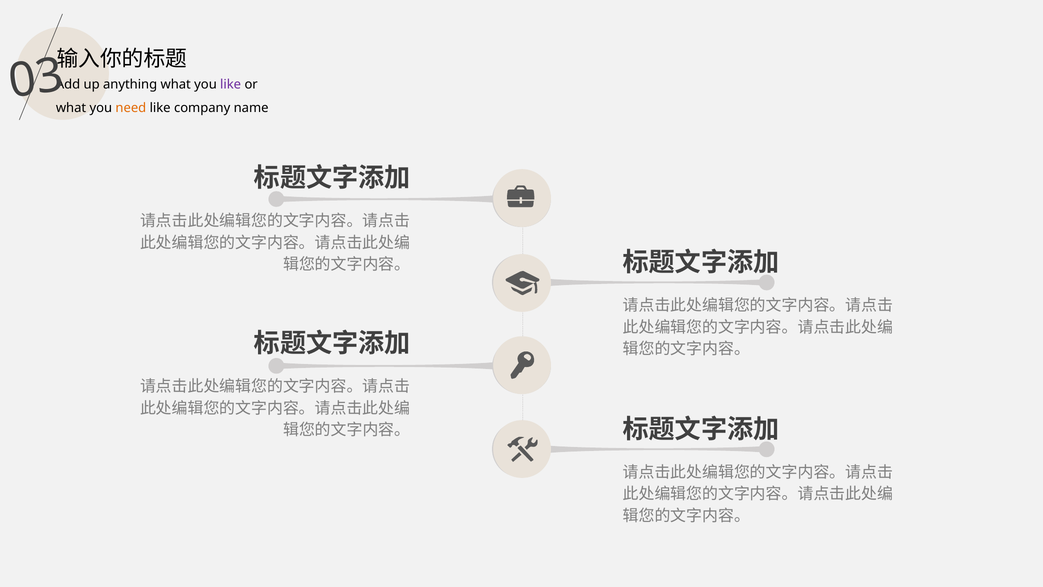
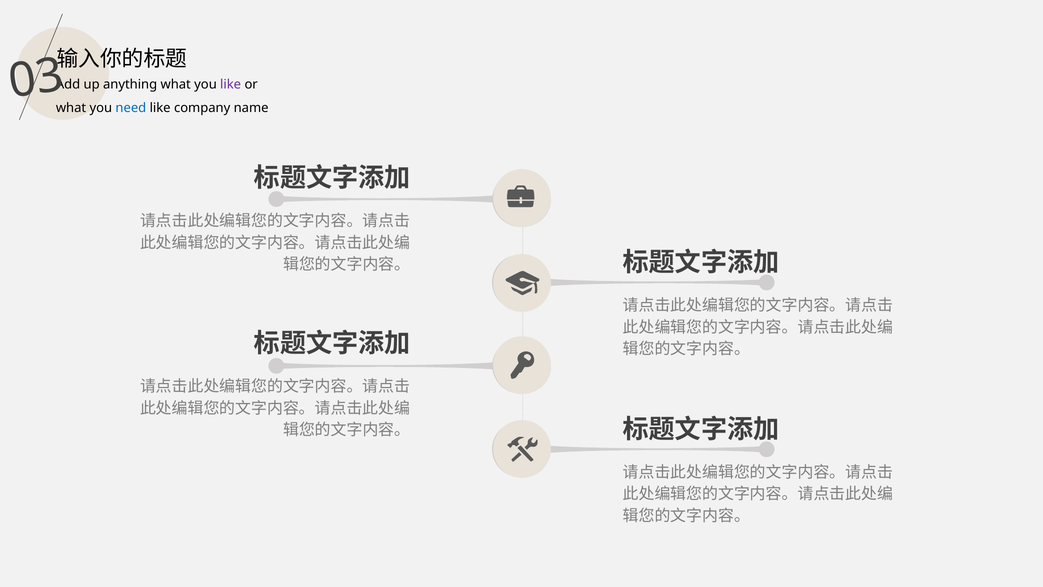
need colour: orange -> blue
